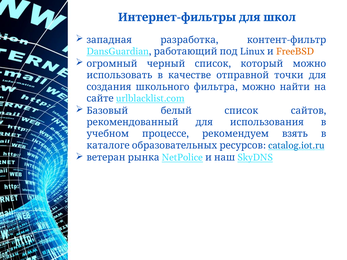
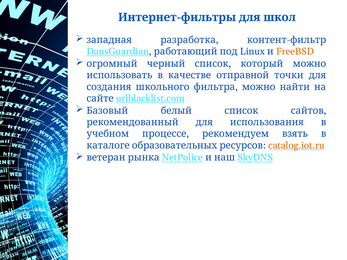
catalog.iot.ru colour: blue -> orange
